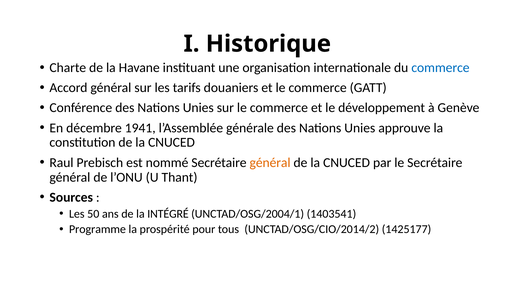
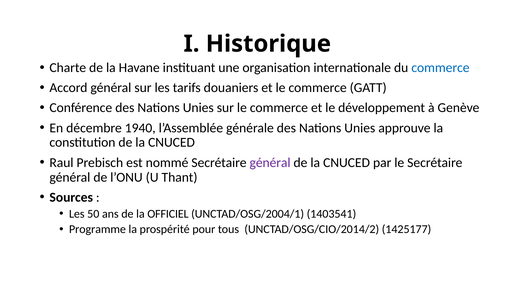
1941: 1941 -> 1940
général at (270, 163) colour: orange -> purple
INTÉGRÉ: INTÉGRÉ -> OFFICIEL
